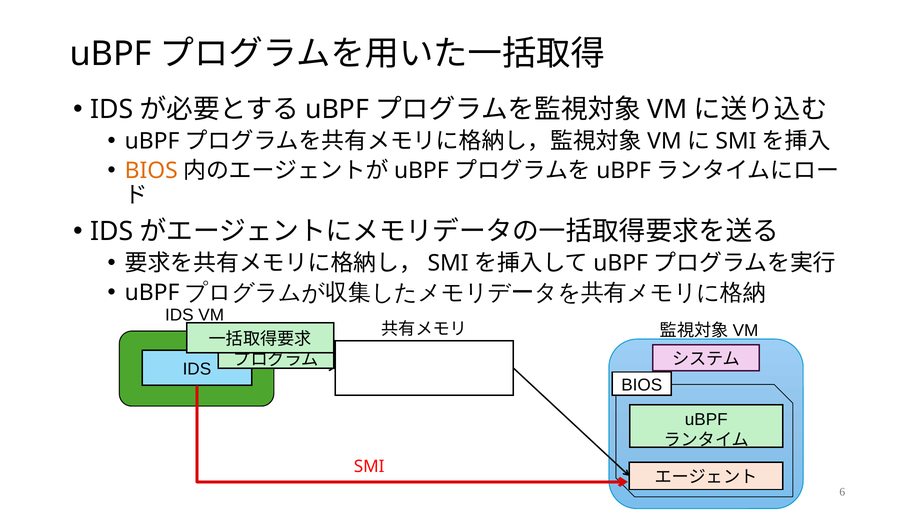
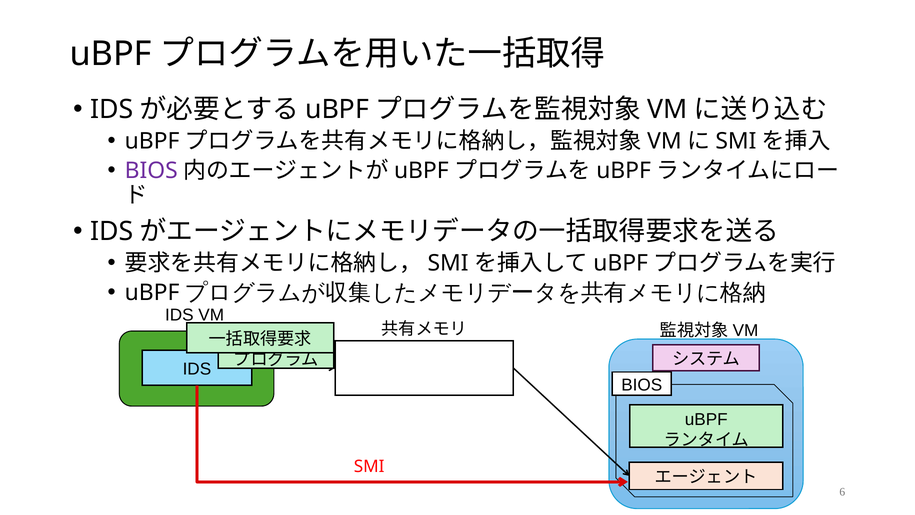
BIOS at (151, 170) colour: orange -> purple
